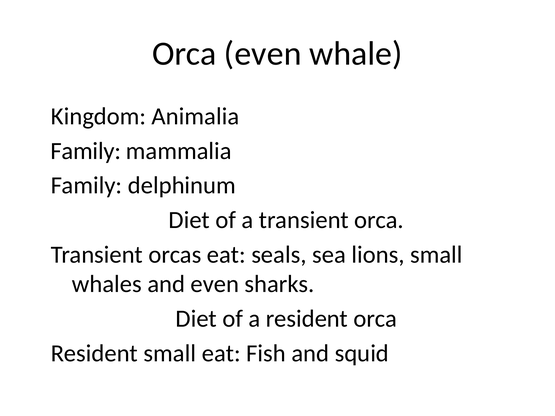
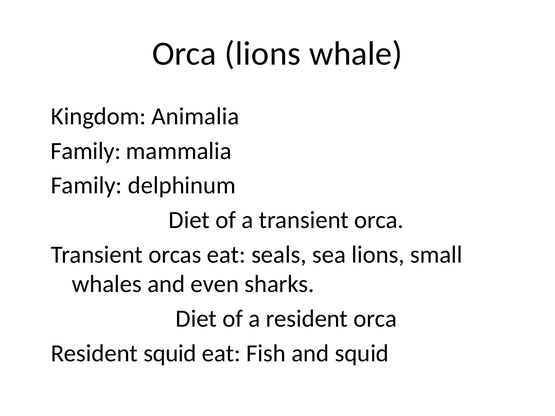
Orca even: even -> lions
Resident small: small -> squid
